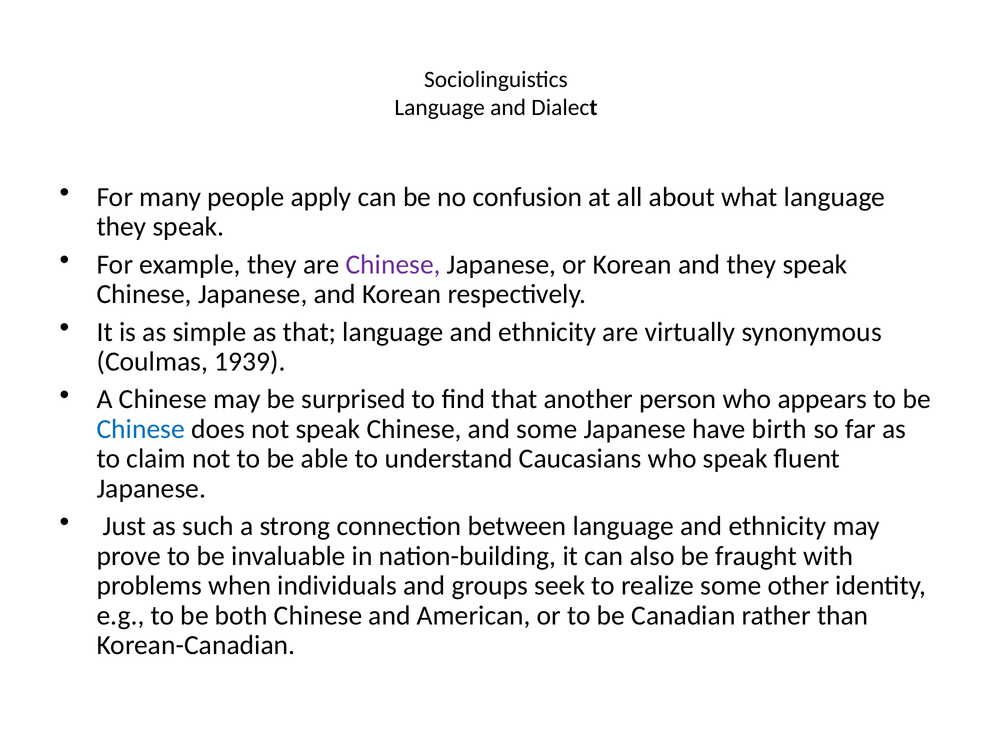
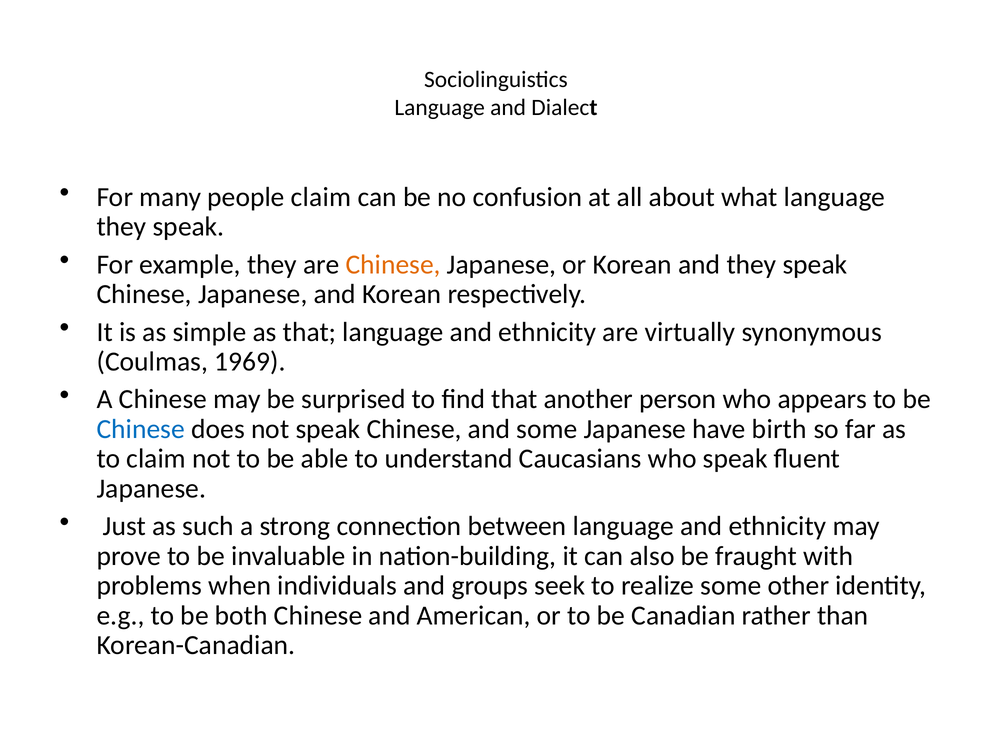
people apply: apply -> claim
Chinese at (393, 264) colour: purple -> orange
1939: 1939 -> 1969
